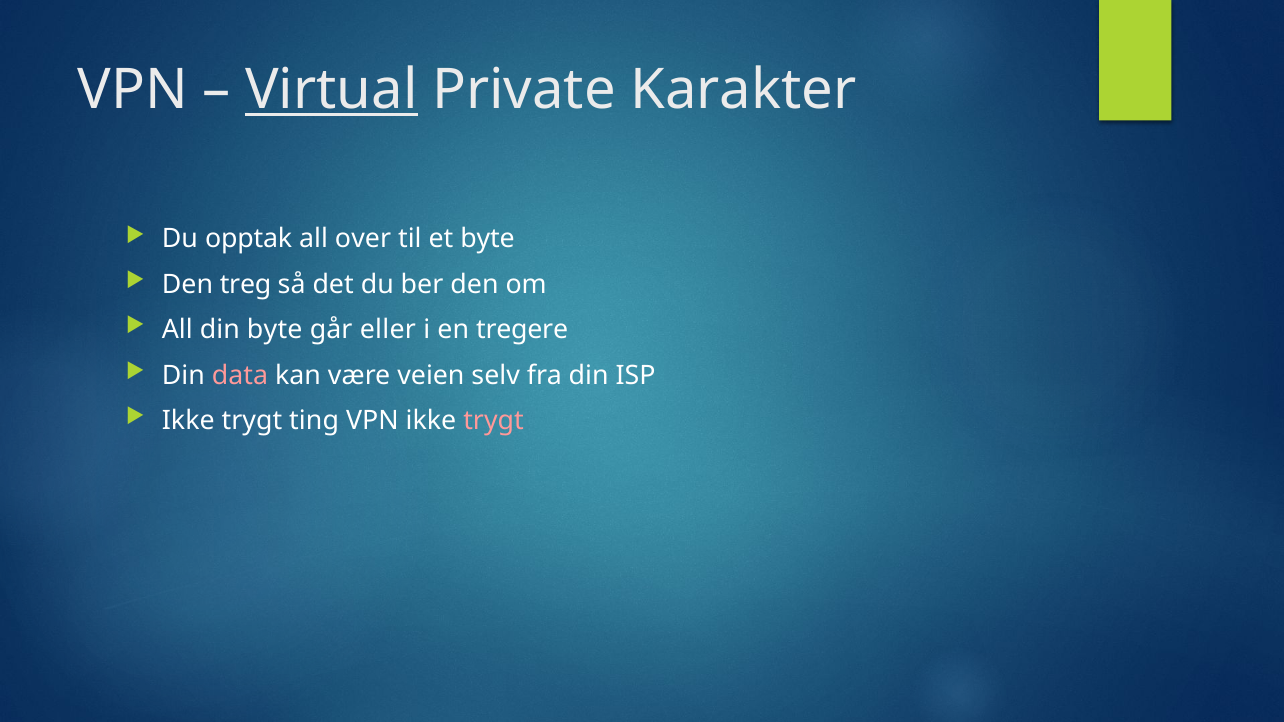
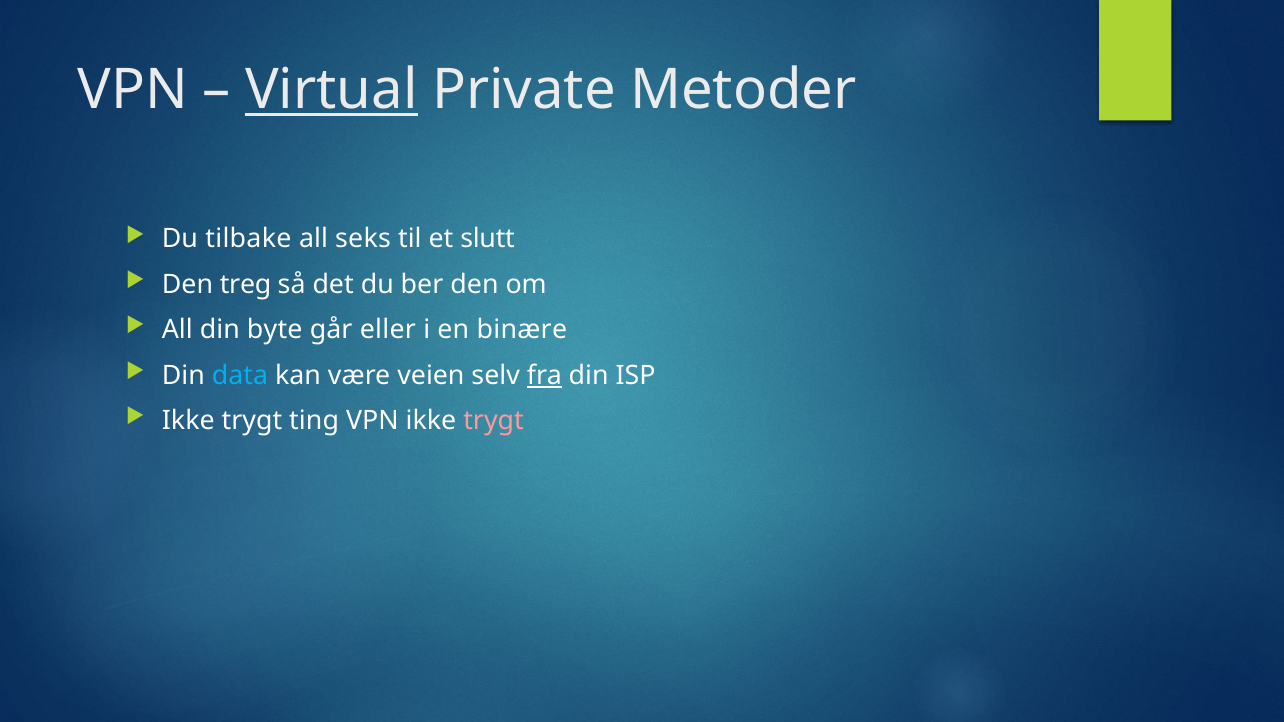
Karakter: Karakter -> Metoder
opptak: opptak -> tilbake
over: over -> seks
et byte: byte -> slutt
tregere: tregere -> binære
data colour: pink -> light blue
fra underline: none -> present
